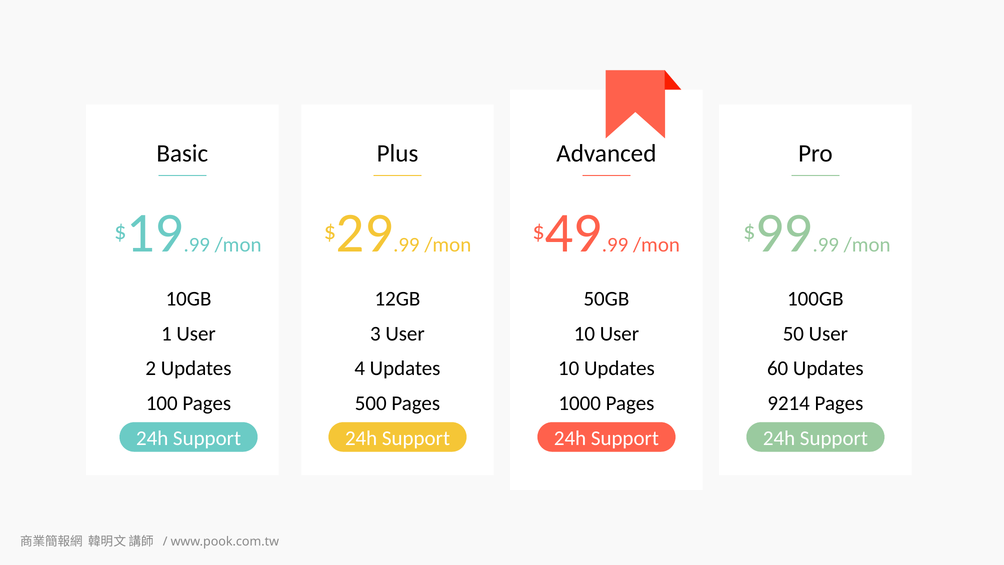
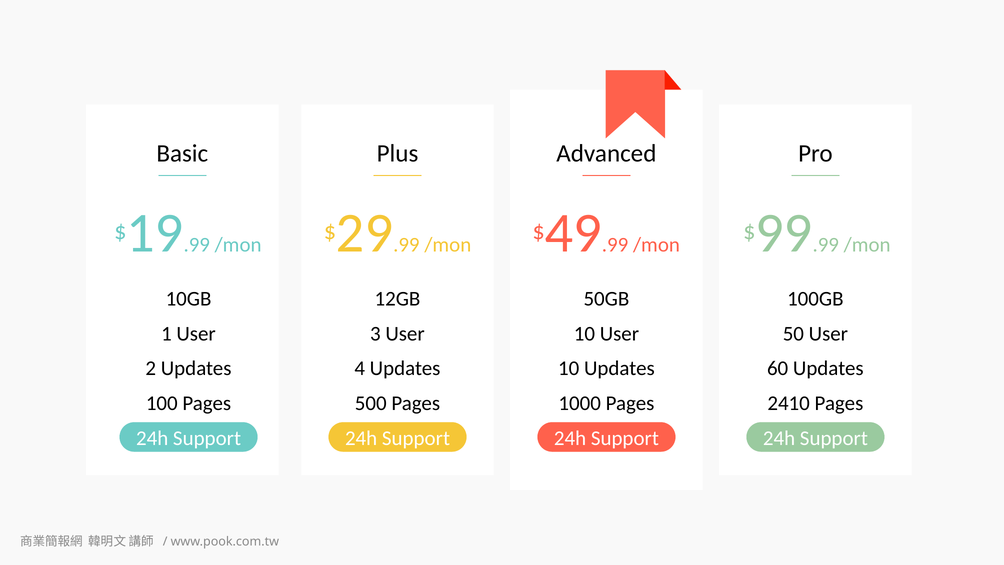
9214: 9214 -> 2410
